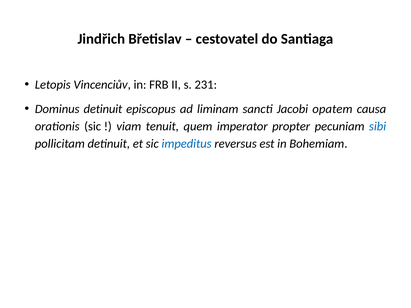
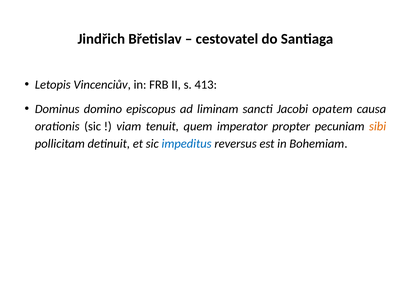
231: 231 -> 413
Dominus detinuit: detinuit -> domino
sibi colour: blue -> orange
